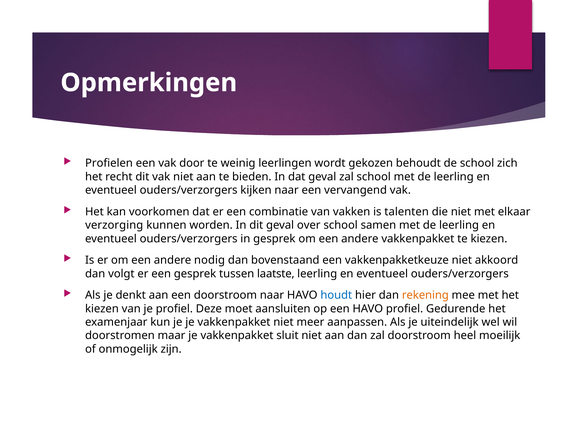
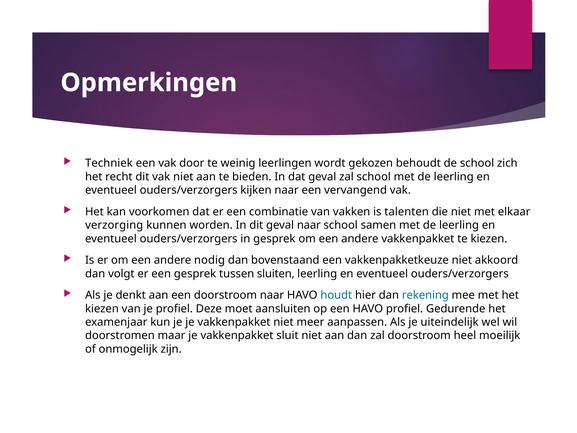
Profielen: Profielen -> Techniek
geval over: over -> naar
laatste: laatste -> sluiten
rekening colour: orange -> blue
